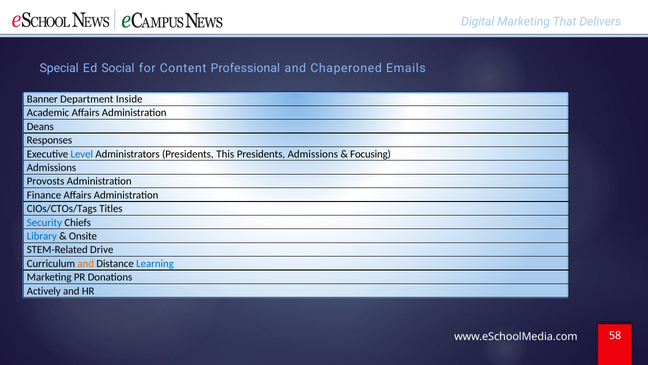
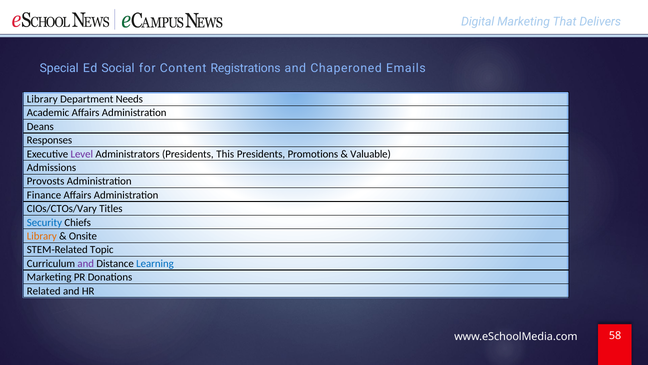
Professional: Professional -> Registrations
Banner at (42, 99): Banner -> Library
Inside: Inside -> Needs
Level colour: blue -> purple
Presidents Admissions: Admissions -> Promotions
Focusing: Focusing -> Valuable
CIOs/CTOs/Tags: CIOs/CTOs/Tags -> CIOs/CTOs/Vary
Library at (42, 236) colour: blue -> orange
Drive: Drive -> Topic
and at (86, 263) colour: orange -> purple
Actively: Actively -> Related
